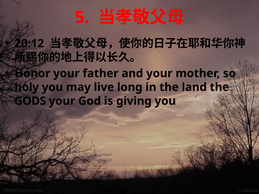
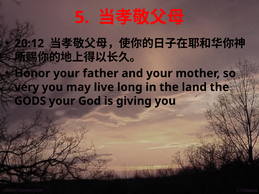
holy: holy -> very
